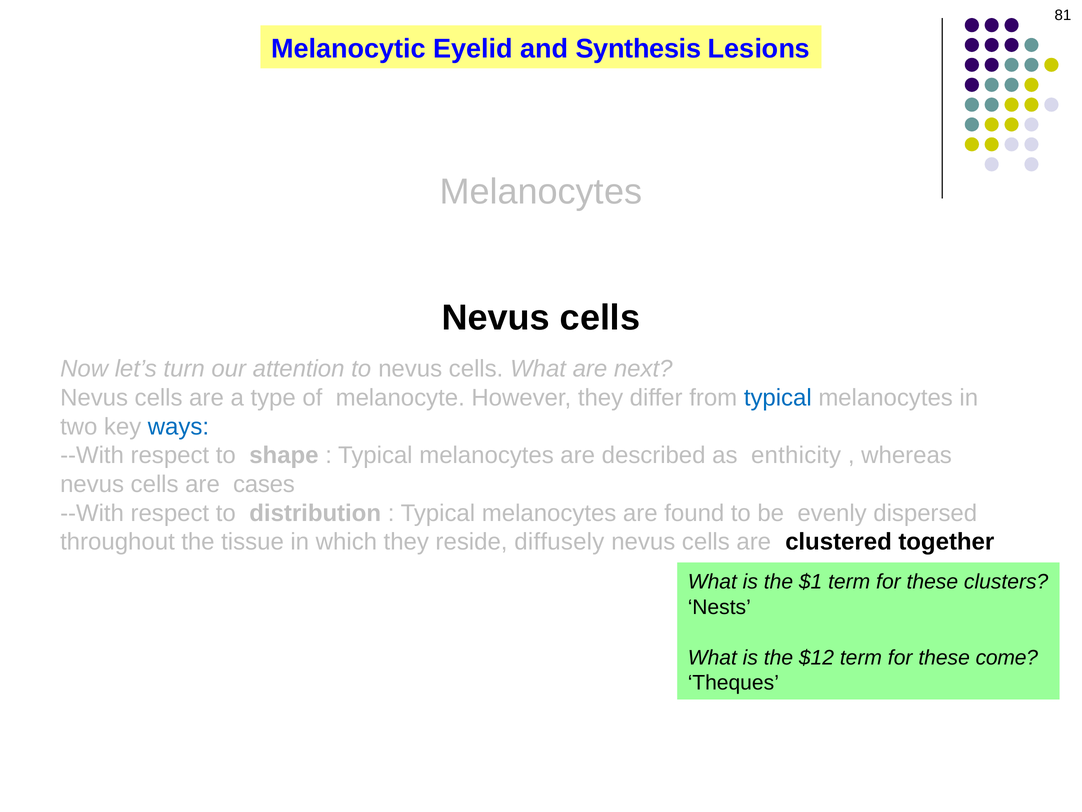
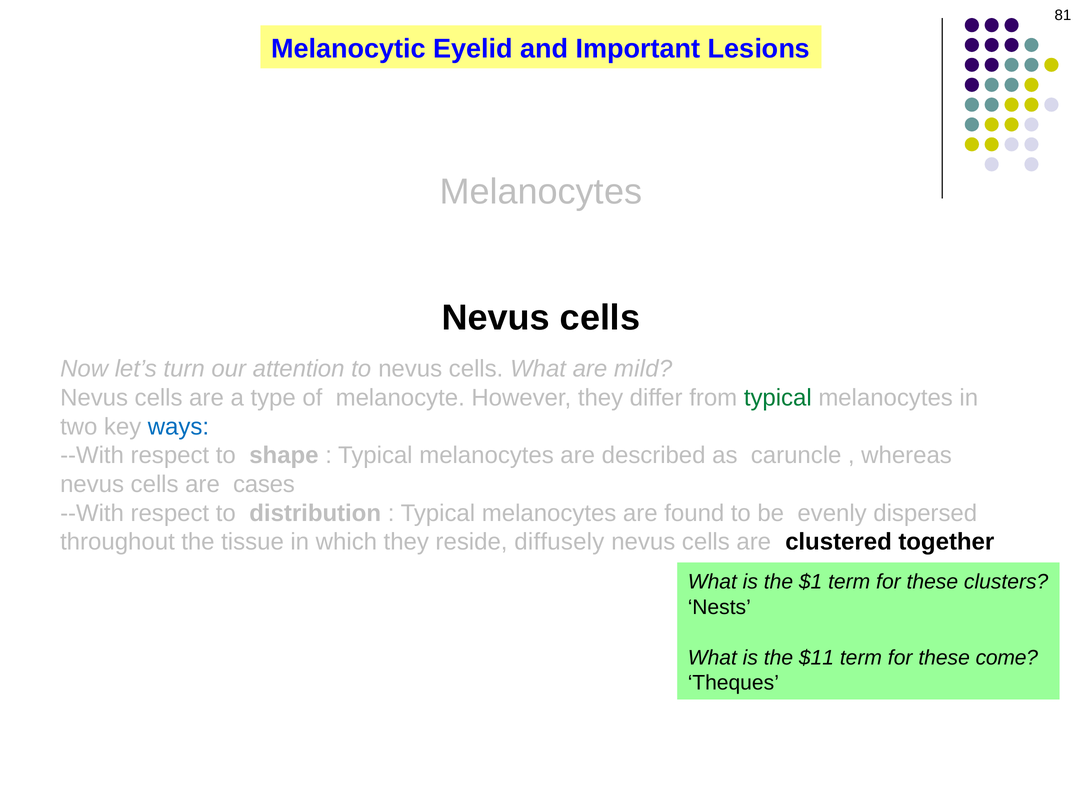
Synthesis: Synthesis -> Important
next: next -> mild
typical at (778, 398) colour: blue -> green
enthicity: enthicity -> caruncle
$12: $12 -> $11
